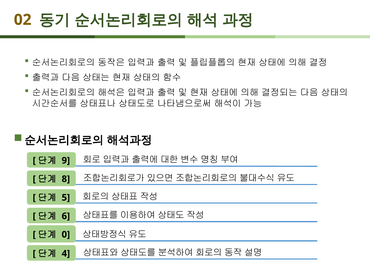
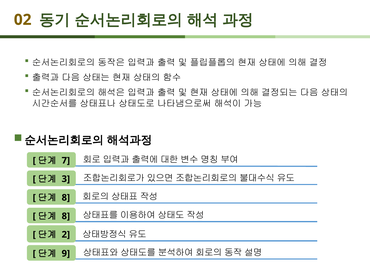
9: 9 -> 7
8: 8 -> 3
5 at (66, 198): 5 -> 8
6 at (66, 217): 6 -> 8
0: 0 -> 2
4: 4 -> 9
